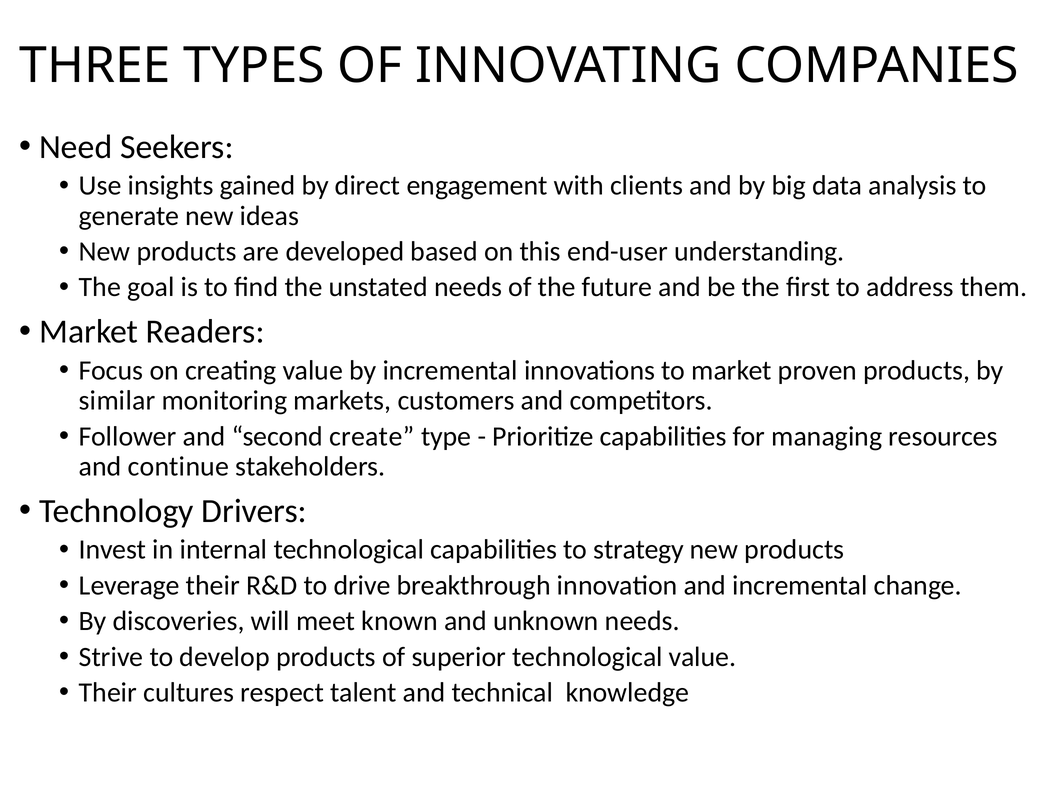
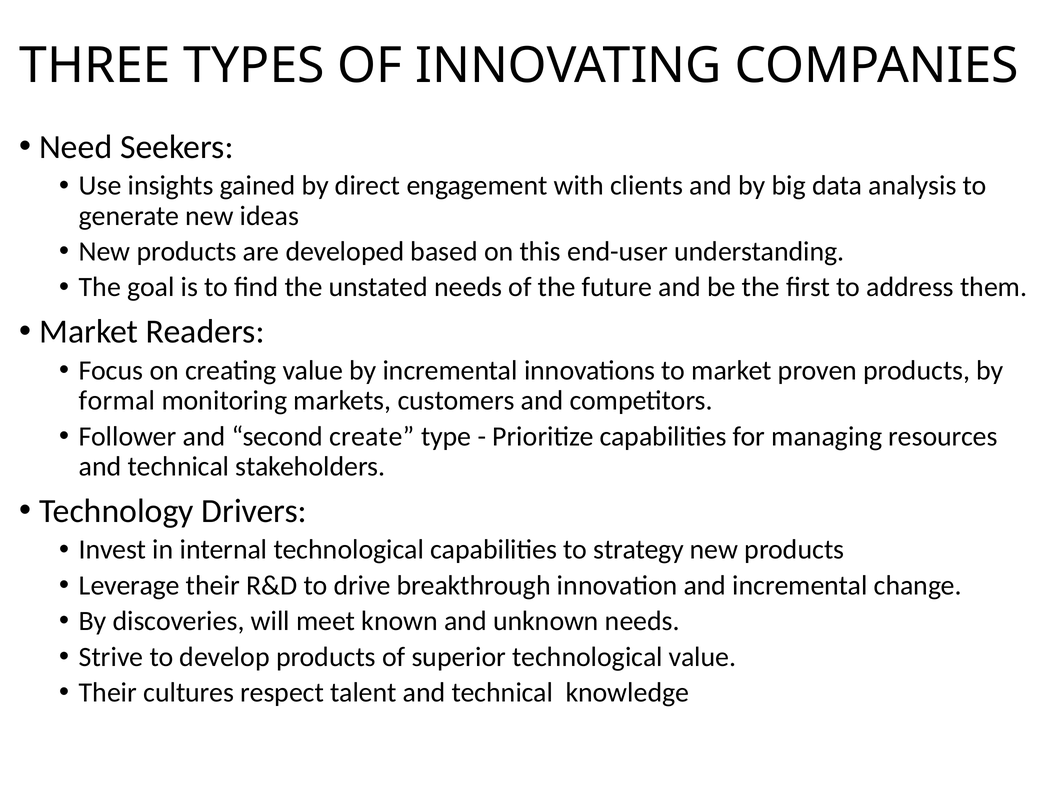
similar: similar -> formal
continue at (178, 466): continue -> technical
